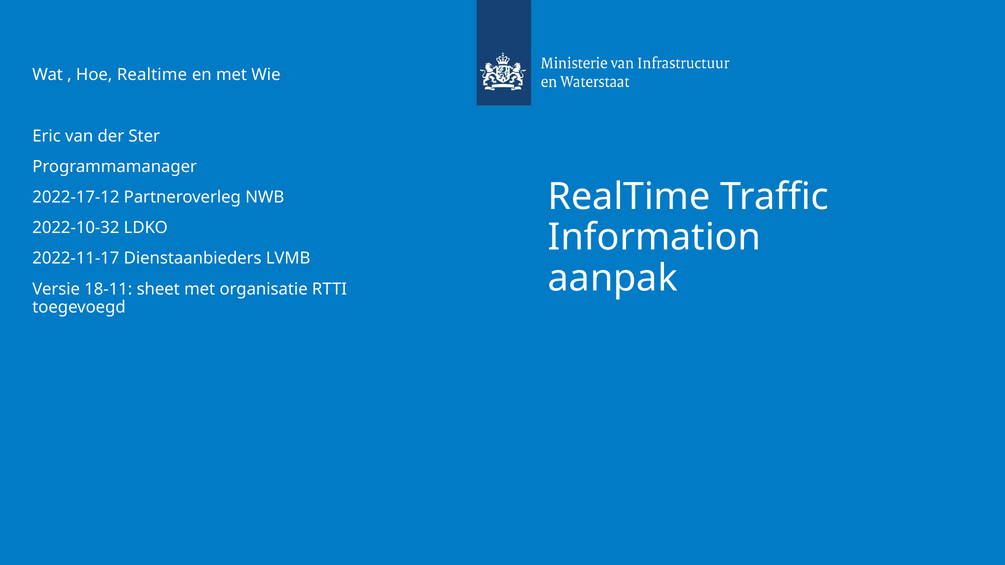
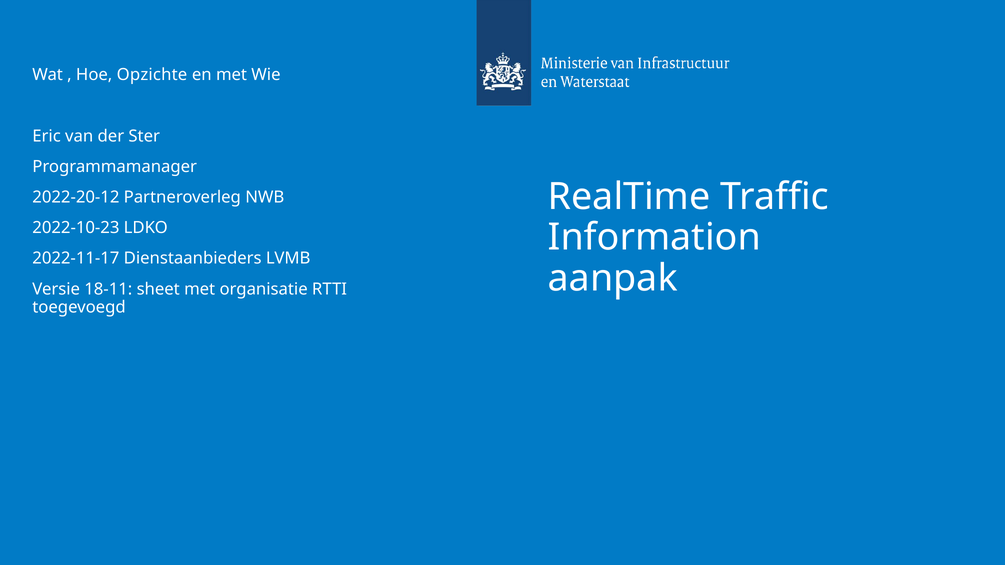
Hoe Realtime: Realtime -> Opzichte
2022-17-12: 2022-17-12 -> 2022-20-12
2022-10-32: 2022-10-32 -> 2022-10-23
